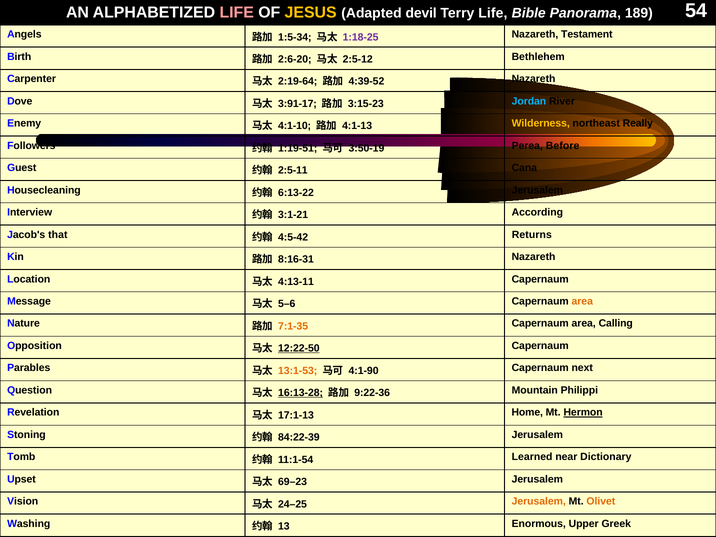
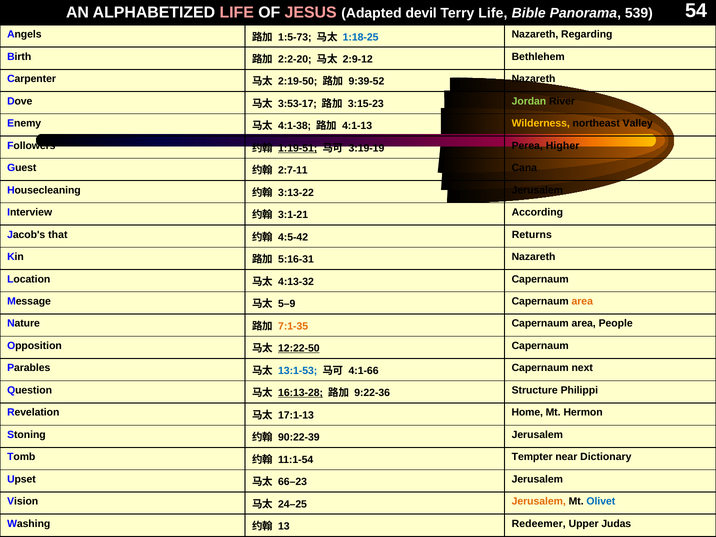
JESUS at (311, 13) colour: yellow -> pink
189: 189 -> 539
1:5-34: 1:5-34 -> 1:5-73
1:18-25 colour: purple -> blue
Testament: Testament -> Regarding
2:6-20: 2:6-20 -> 2:2-20
2:5-12: 2:5-12 -> 2:9-12
2:19-64: 2:19-64 -> 2:19-50
4:39-52: 4:39-52 -> 9:39-52
3:91-17: 3:91-17 -> 3:53-17
Jordan colour: light blue -> light green
4:1-10: 4:1-10 -> 4:1-38
Really: Really -> Valley
1:19-51 underline: none -> present
3:50-19: 3:50-19 -> 3:19-19
Before: Before -> Higher
2:5-11: 2:5-11 -> 2:7-11
6:13-22: 6:13-22 -> 3:13-22
8:16-31: 8:16-31 -> 5:16-31
4:13-11: 4:13-11 -> 4:13-32
5–6: 5–6 -> 5–9
Calling: Calling -> People
13:1-53 colour: orange -> blue
4:1-90: 4:1-90 -> 4:1-66
Mountain: Mountain -> Structure
Hermon underline: present -> none
84:22-39: 84:22-39 -> 90:22-39
Learned: Learned -> Tempter
69–23: 69–23 -> 66–23
Olivet at (601, 501) colour: orange -> blue
Enormous: Enormous -> Redeemer
Greek: Greek -> Judas
